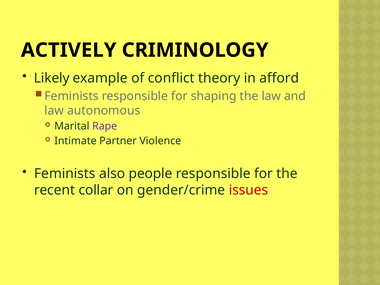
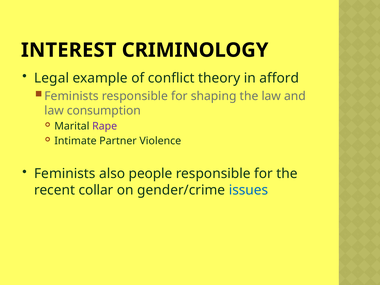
ACTIVELY: ACTIVELY -> INTEREST
Likely: Likely -> Legal
autonomous: autonomous -> consumption
issues colour: red -> blue
